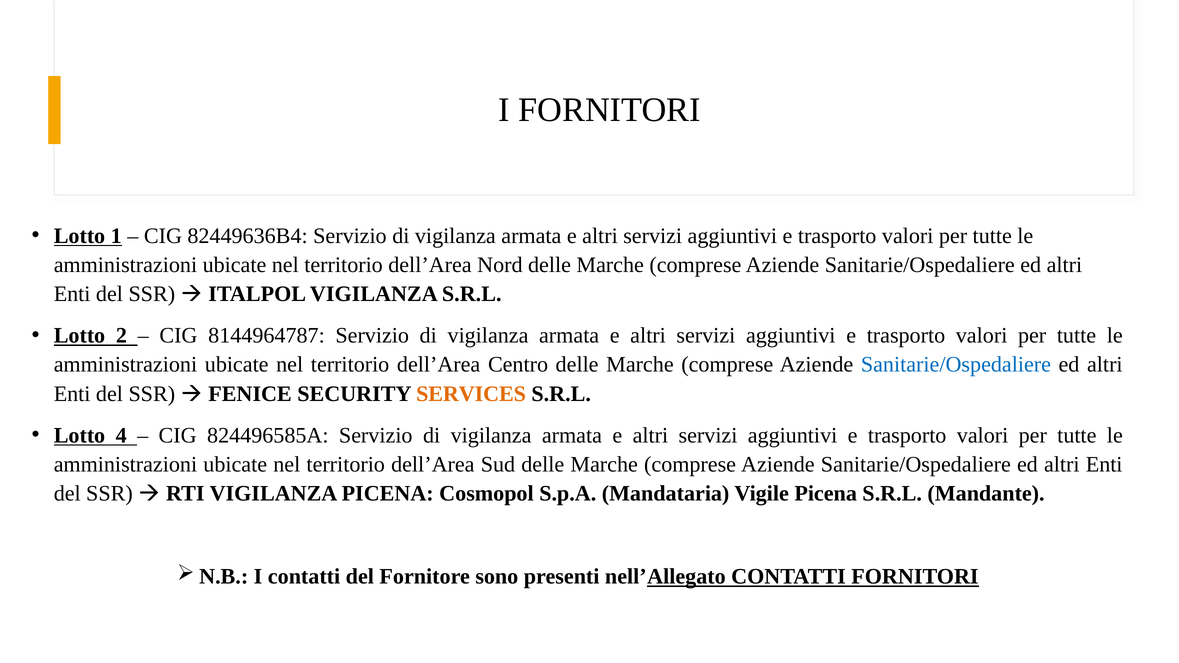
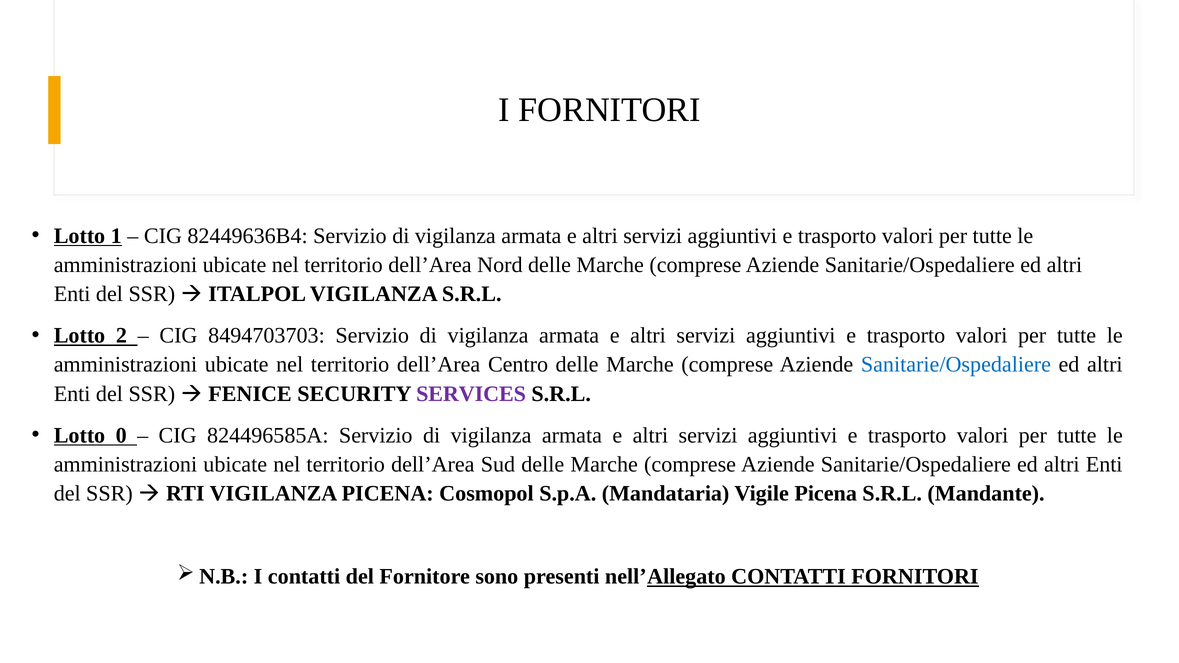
8144964787: 8144964787 -> 8494703703
SERVICES colour: orange -> purple
4: 4 -> 0
